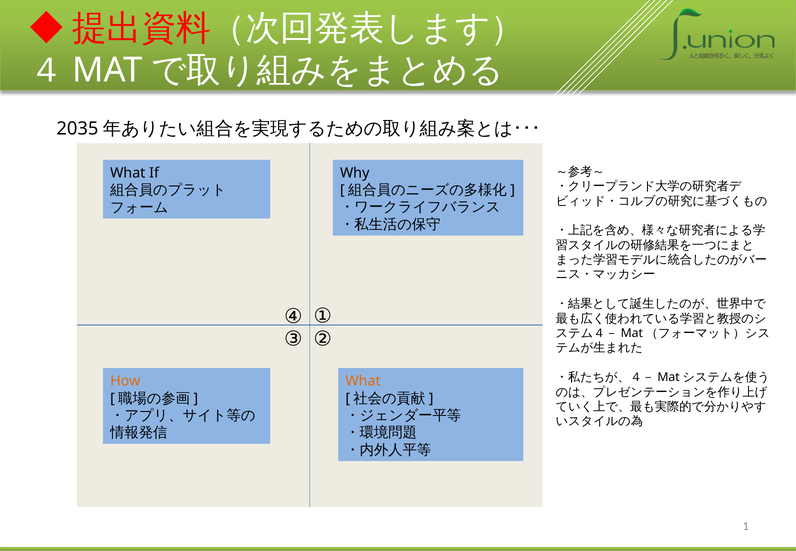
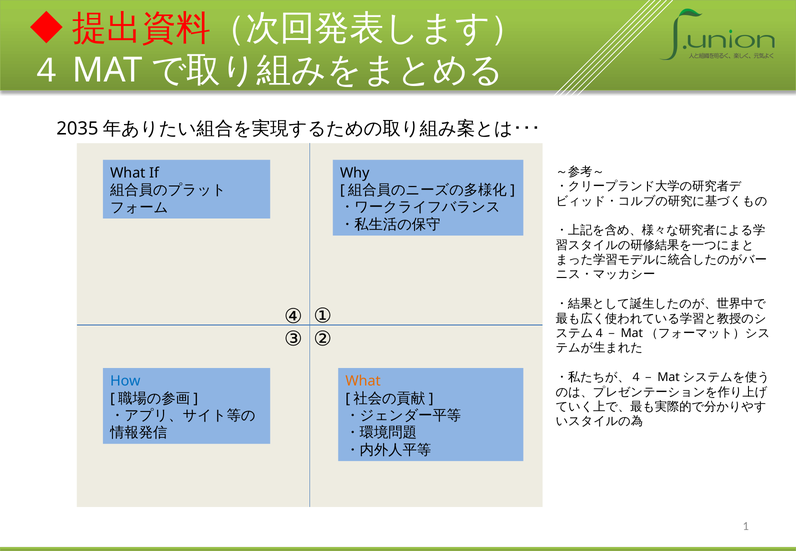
How colour: orange -> blue
